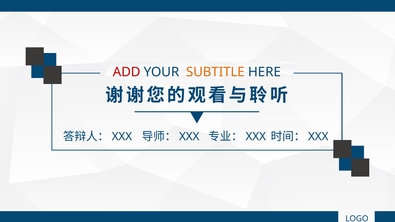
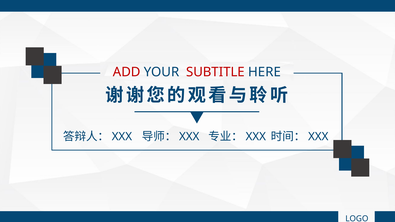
SUBTITLE colour: orange -> red
